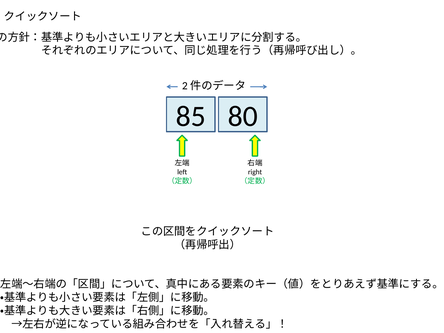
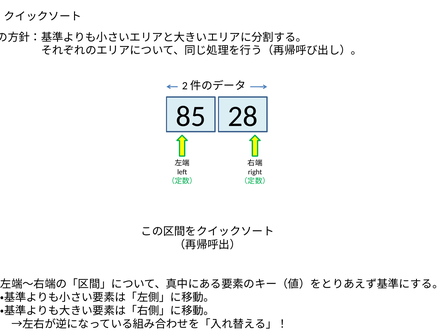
80: 80 -> 28
